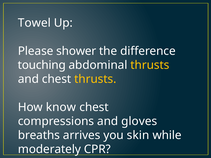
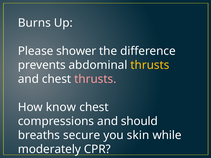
Towel: Towel -> Burns
touching: touching -> prevents
thrusts at (95, 79) colour: yellow -> pink
gloves: gloves -> should
arrives: arrives -> secure
